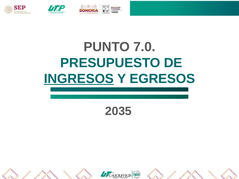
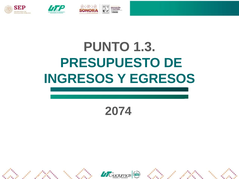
7.0: 7.0 -> 1.3
INGRESOS underline: present -> none
2035: 2035 -> 2074
